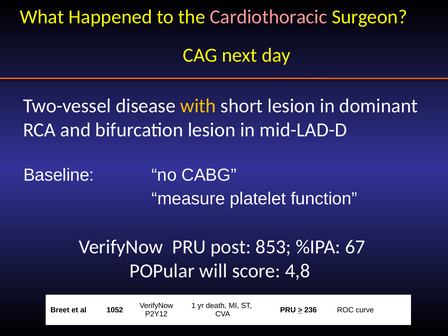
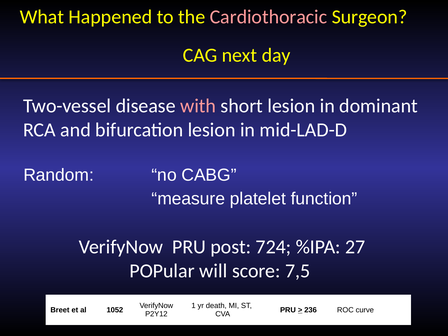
with colour: yellow -> pink
Baseline: Baseline -> Random
853: 853 -> 724
67: 67 -> 27
4,8: 4,8 -> 7,5
